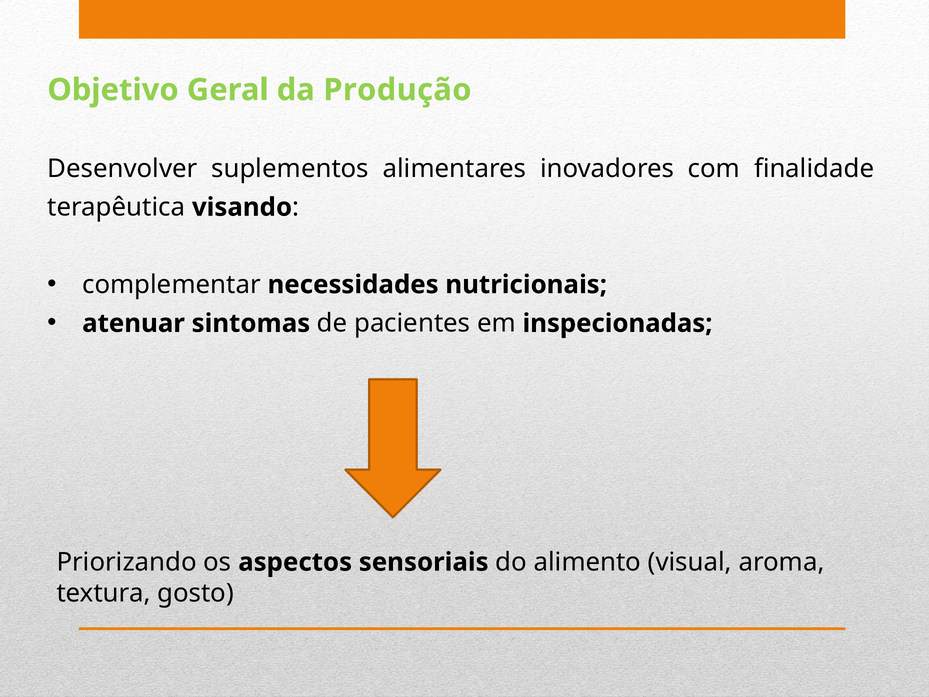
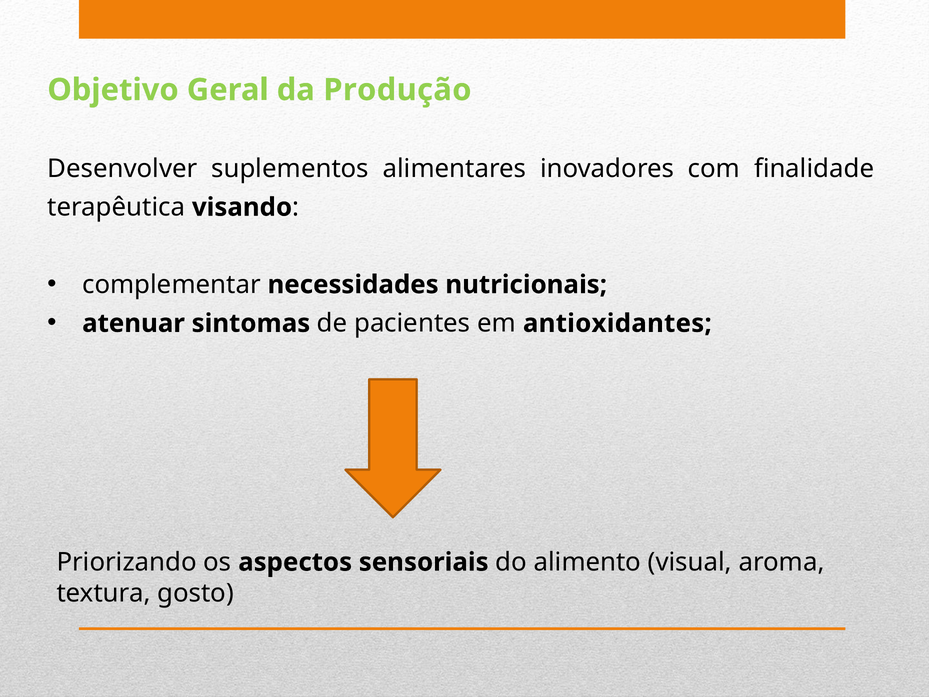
inspecionadas: inspecionadas -> antioxidantes
